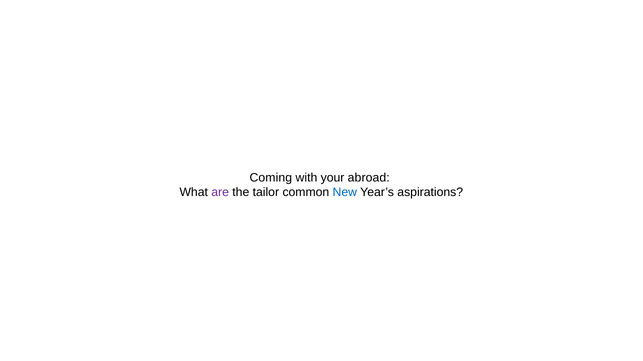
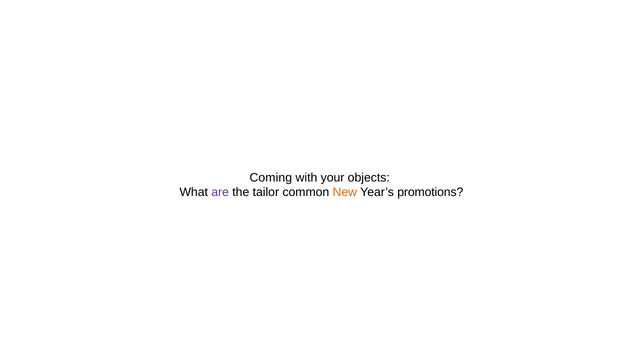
abroad: abroad -> objects
New colour: blue -> orange
aspirations: aspirations -> promotions
